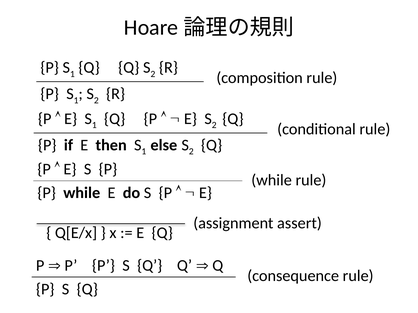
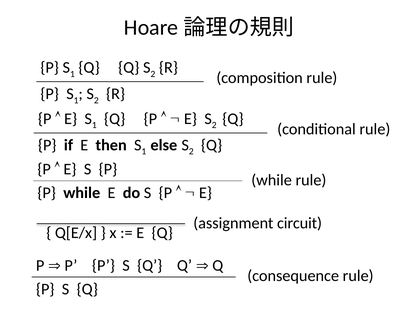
assert: assert -> circuit
